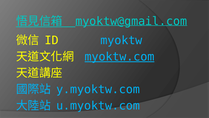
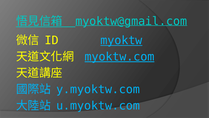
myoktw underline: none -> present
